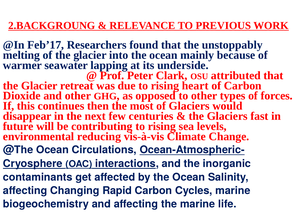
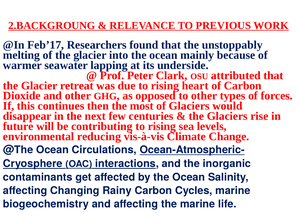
fast: fast -> rise
Rapid: Rapid -> Rainy
